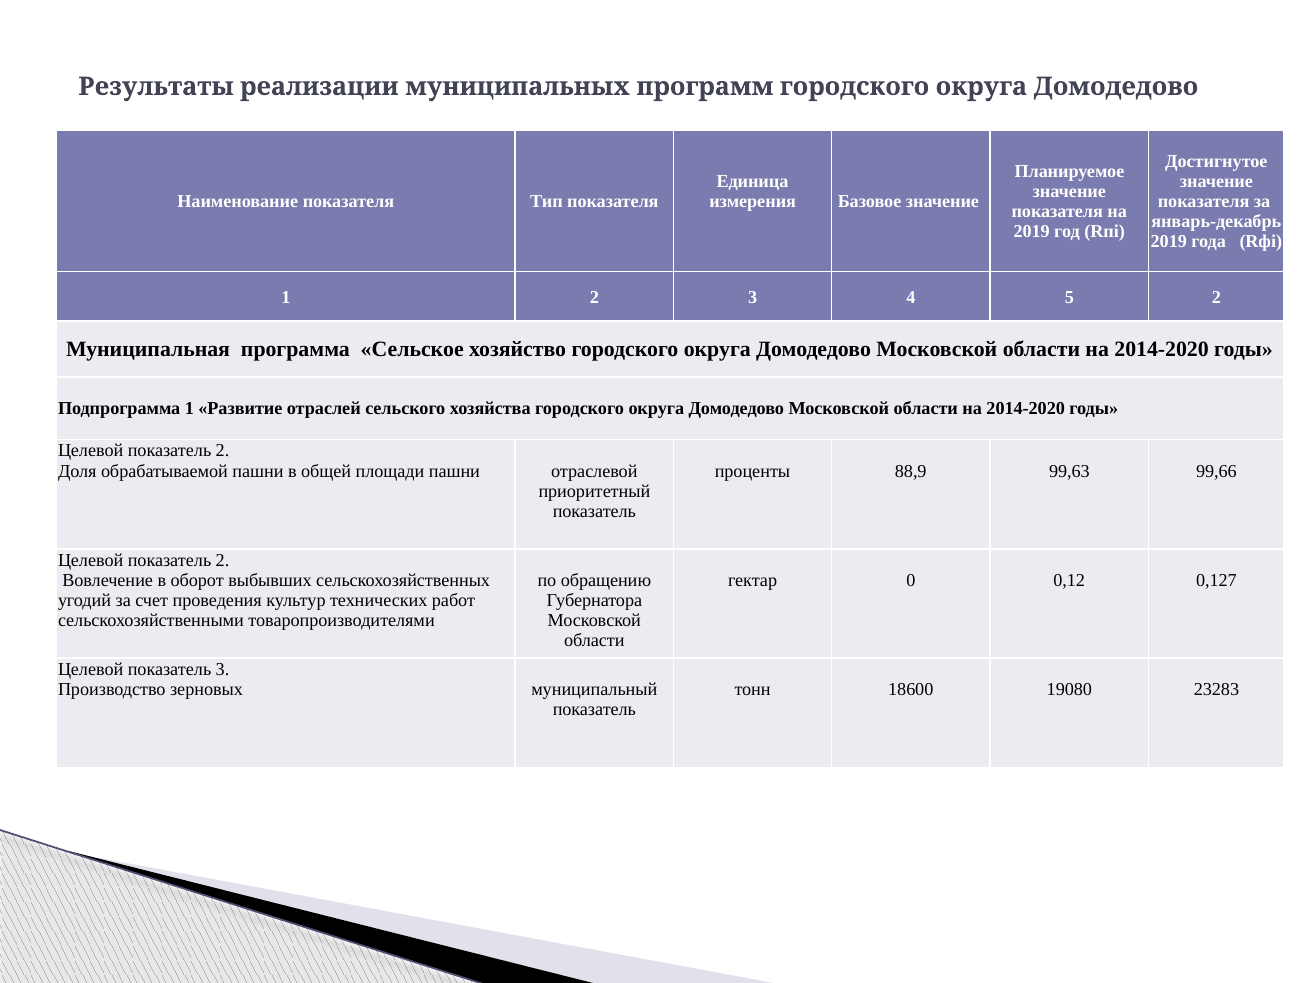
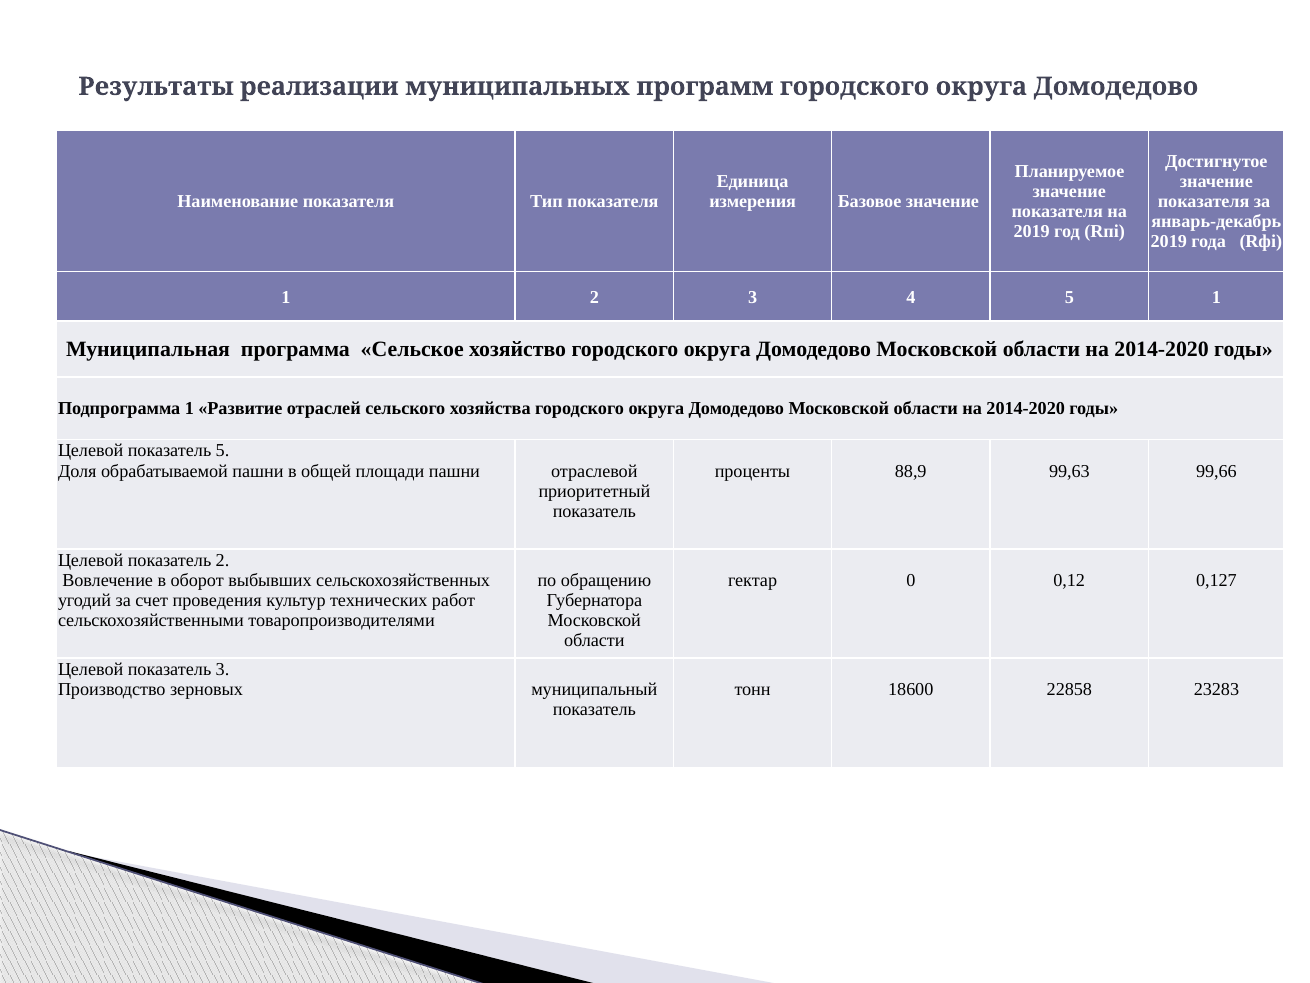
5 2: 2 -> 1
2 at (222, 451): 2 -> 5
19080: 19080 -> 22858
